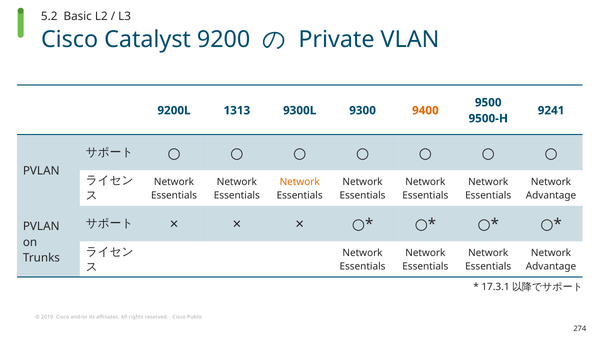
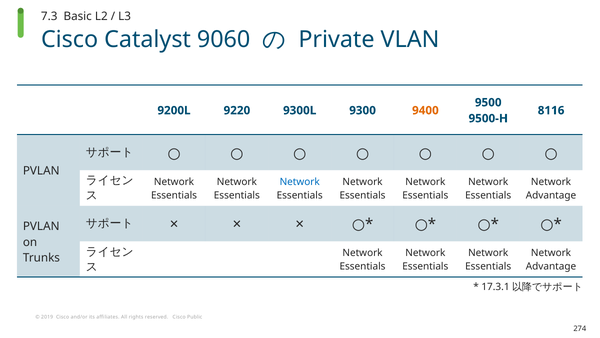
5.2: 5.2 -> 7.3
9200: 9200 -> 9060
1313: 1313 -> 9220
9241: 9241 -> 8116
Network at (300, 181) colour: orange -> blue
